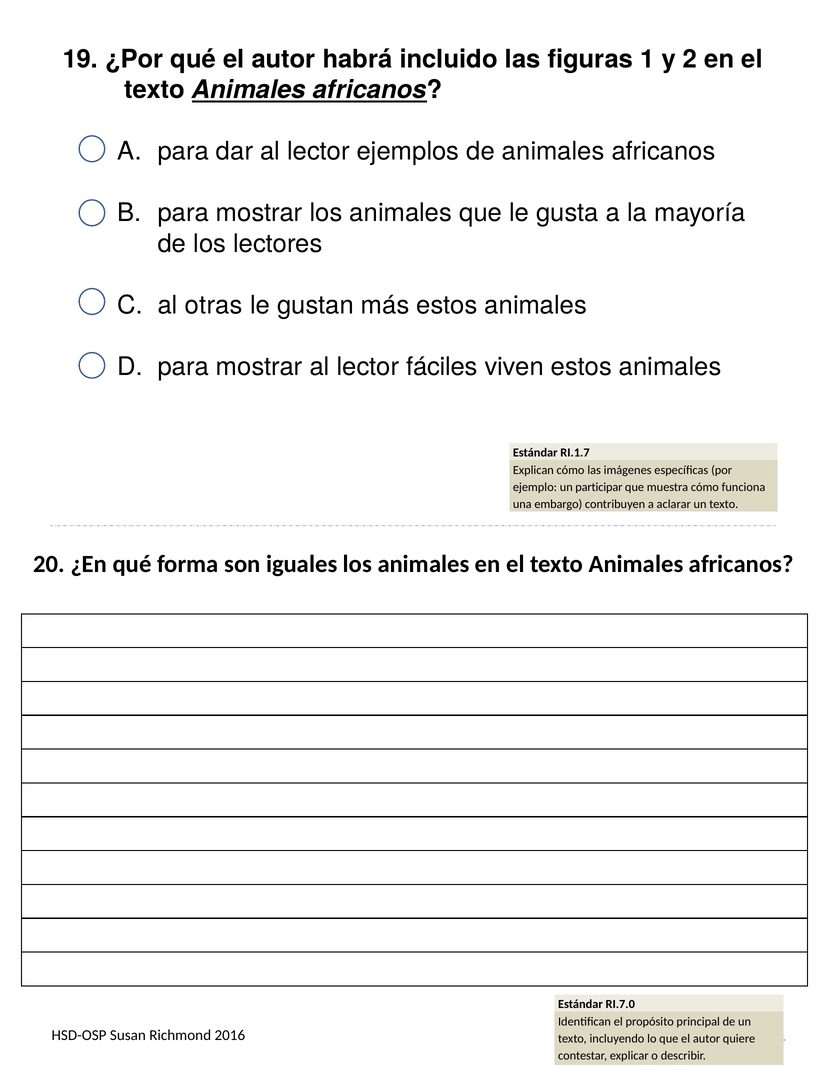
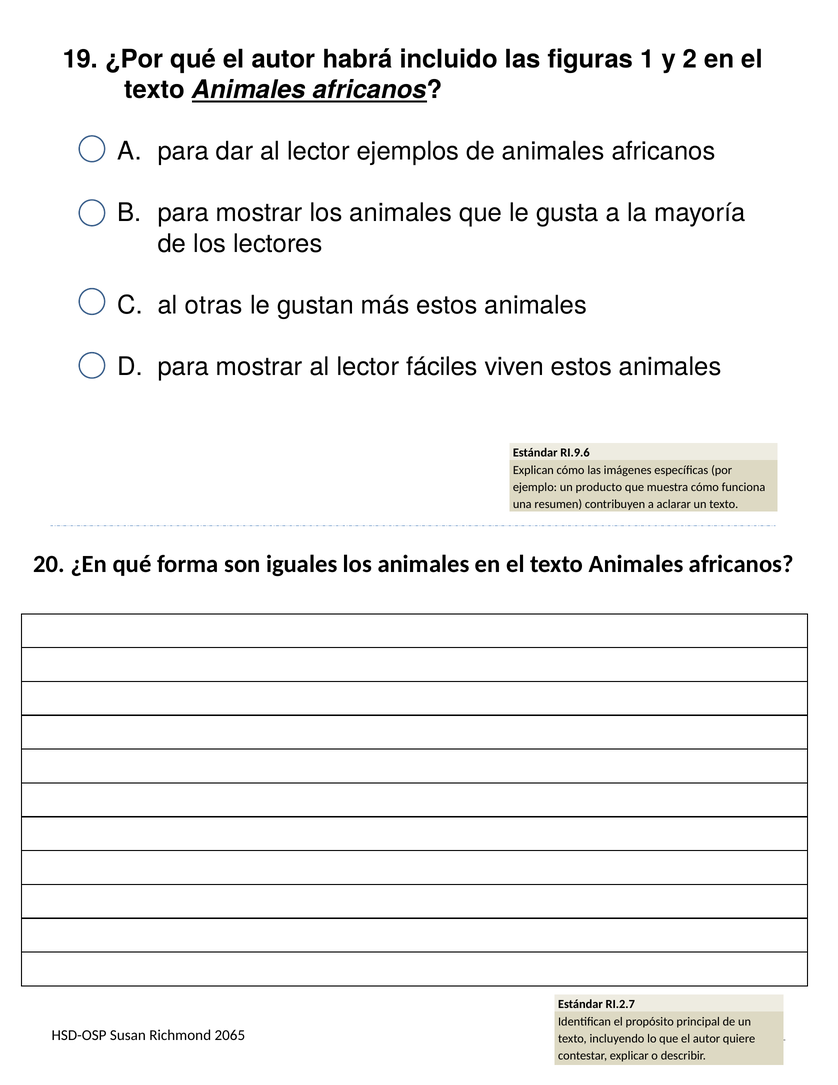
RI.1.7: RI.1.7 -> RI.9.6
participar: participar -> producto
embargo: embargo -> resumen
RI.7.0: RI.7.0 -> RI.2.7
2016: 2016 -> 2065
